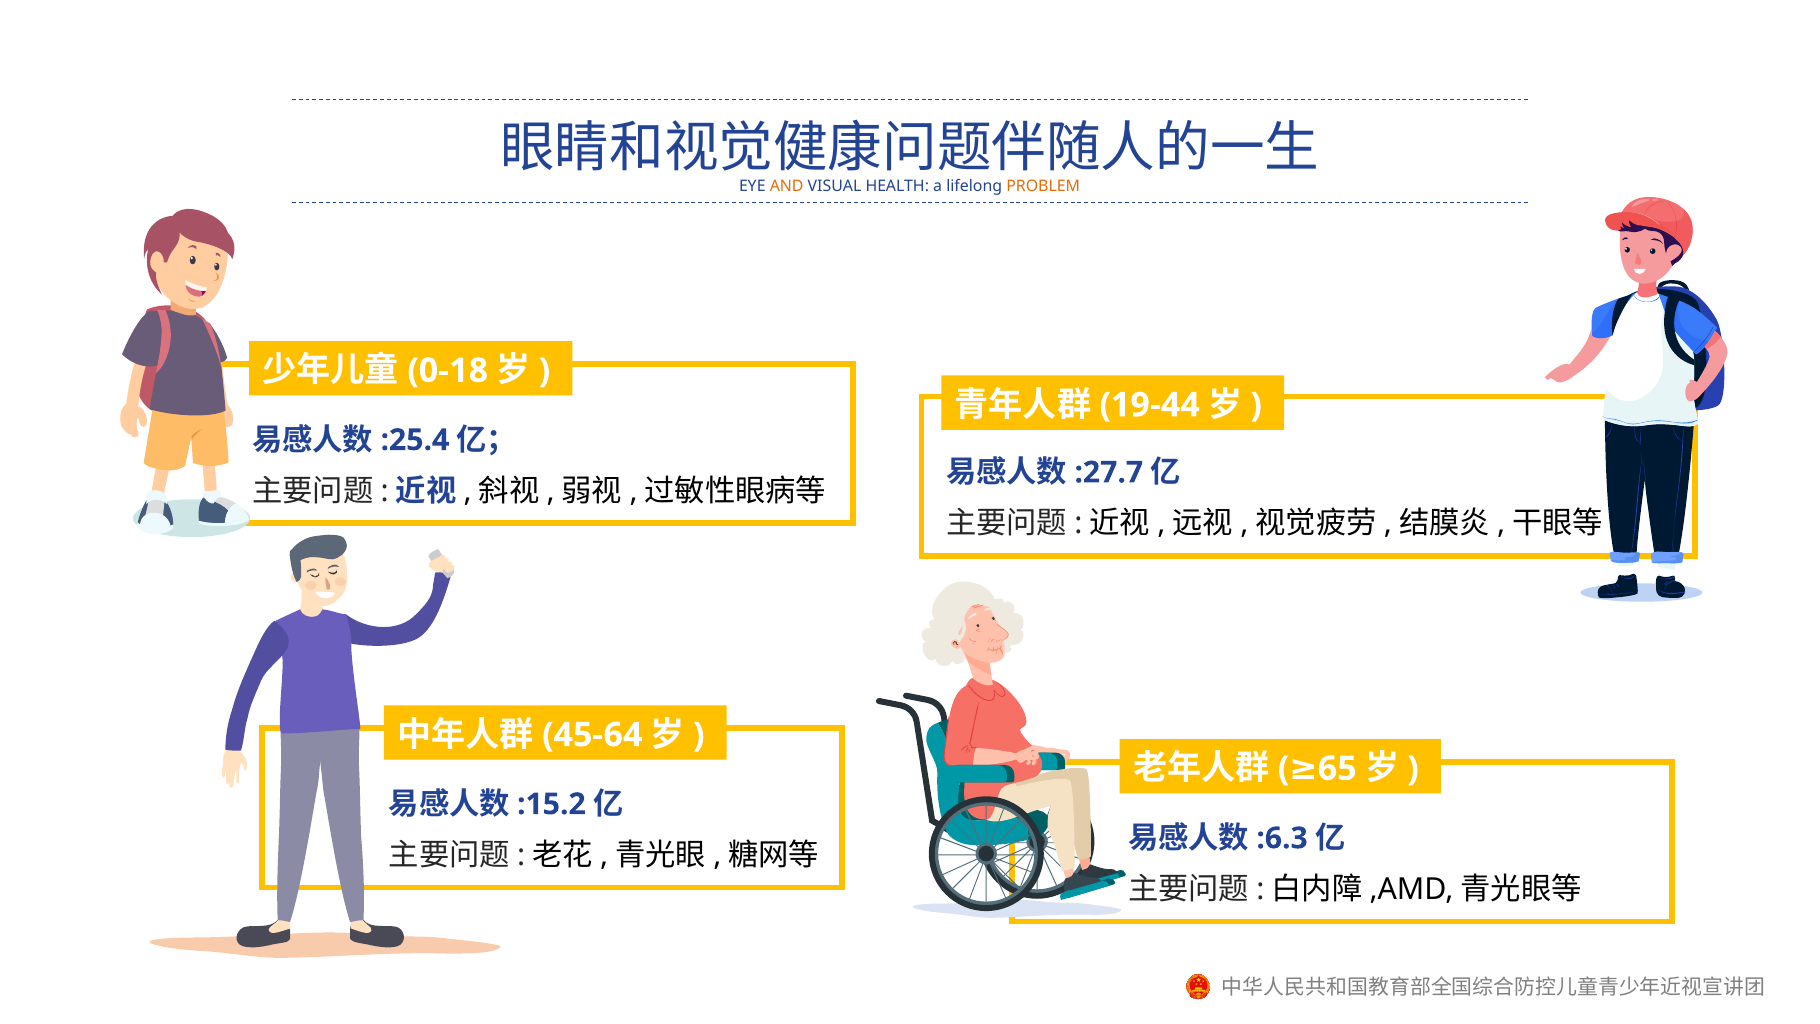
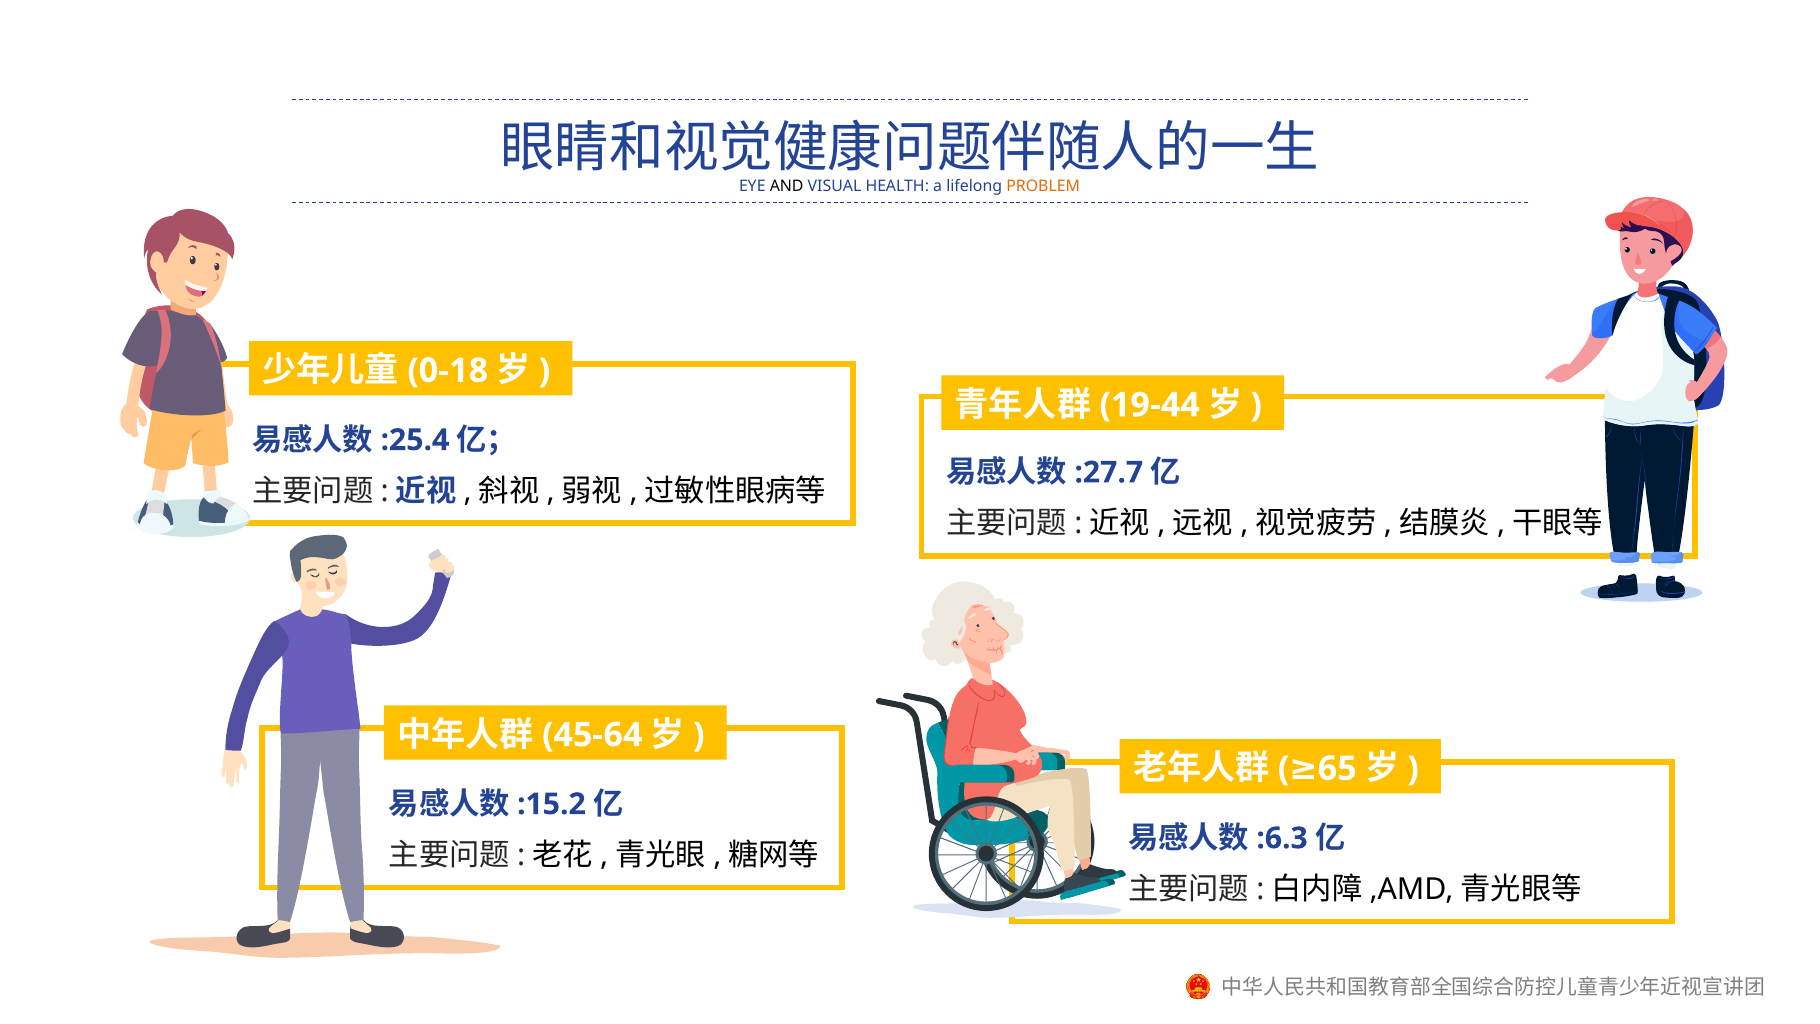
AND colour: orange -> black
